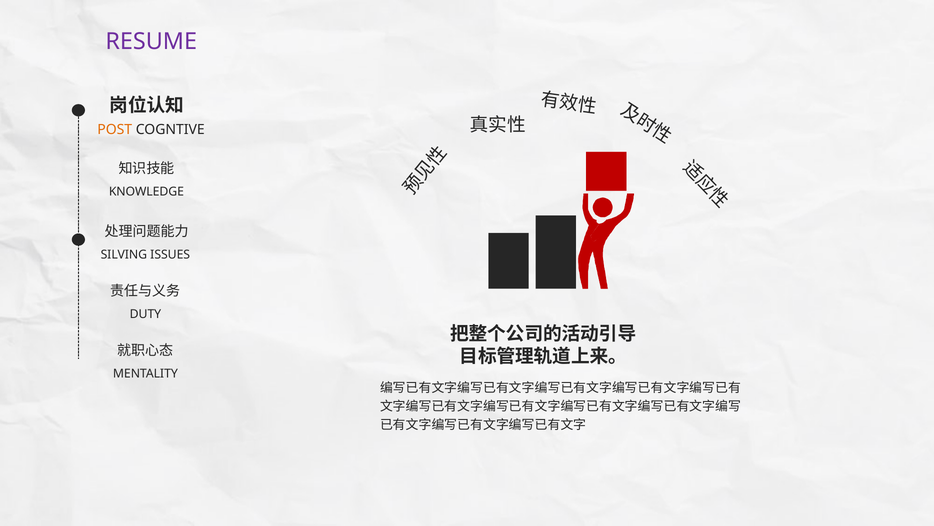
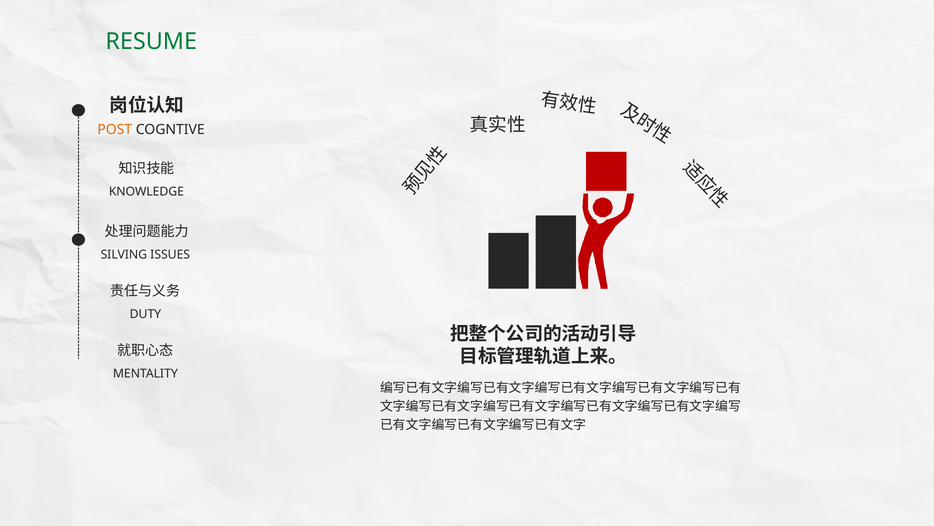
RESUME colour: purple -> green
